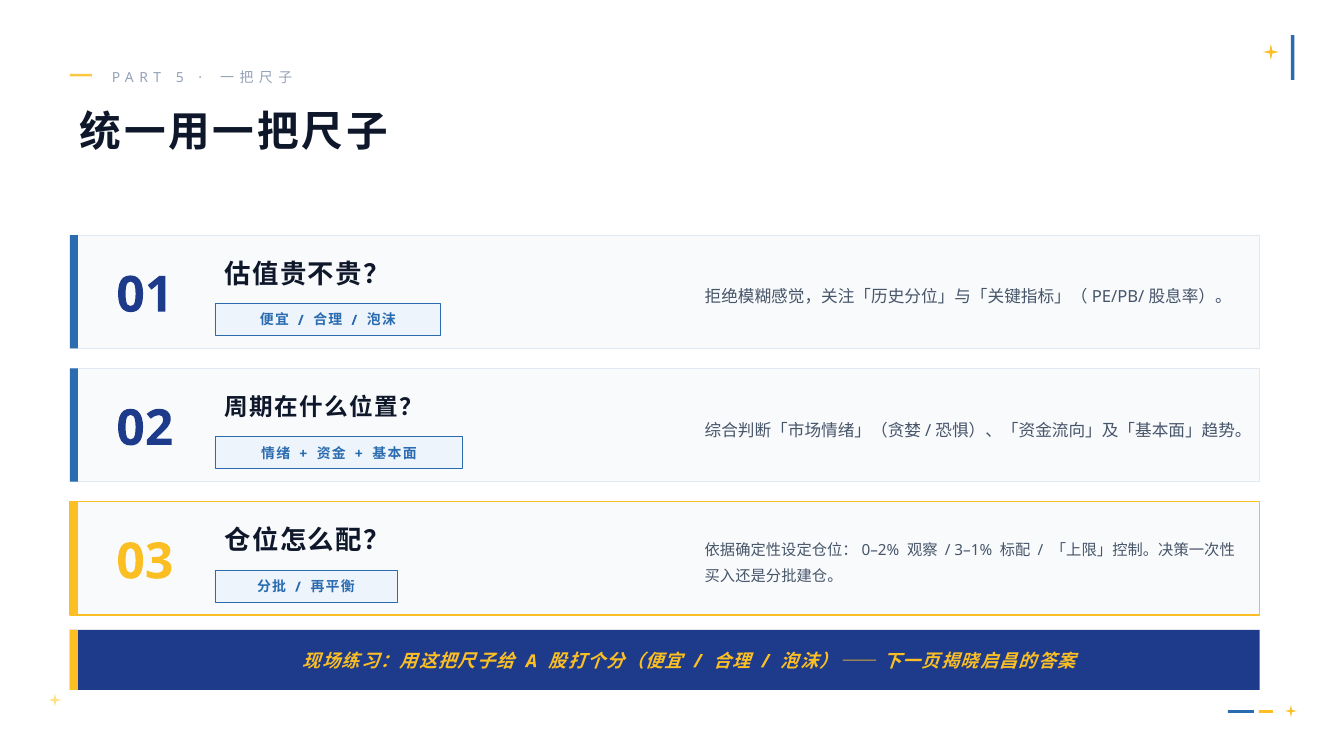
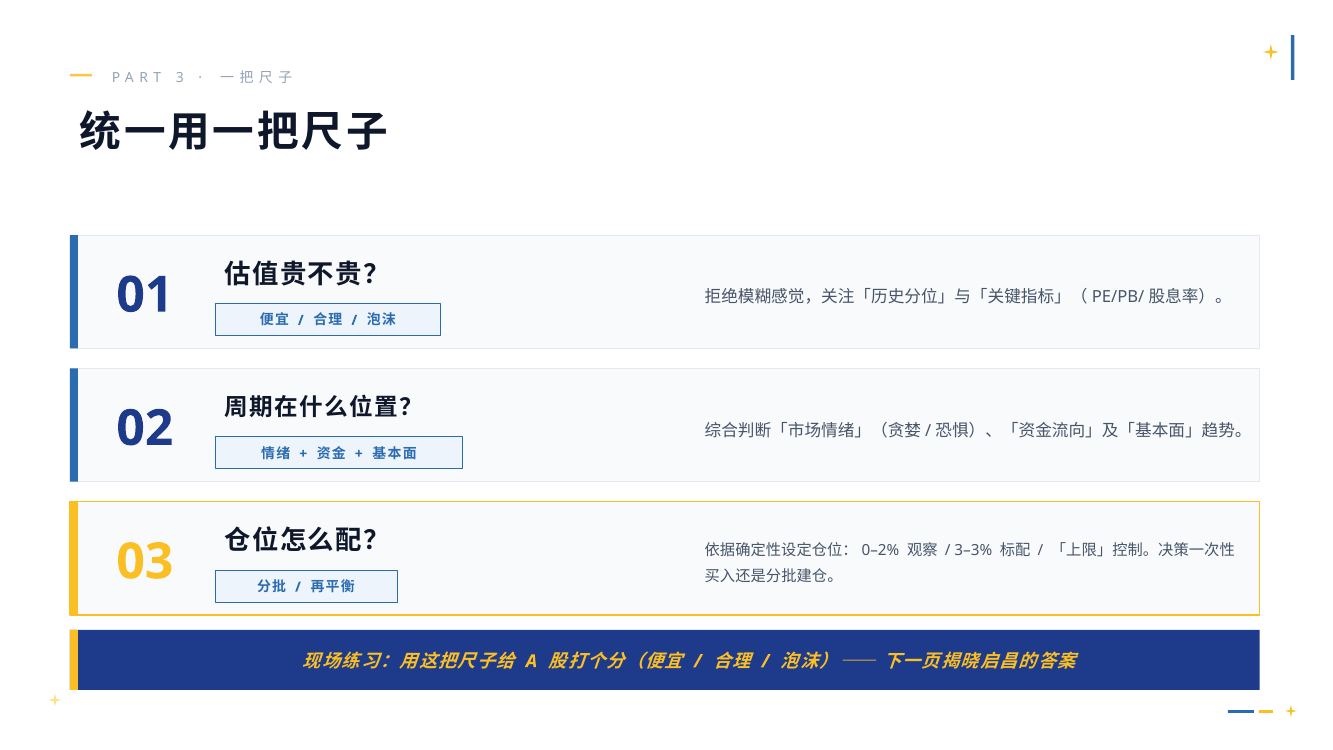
5: 5 -> 3
3–1%: 3–1% -> 3–3%
